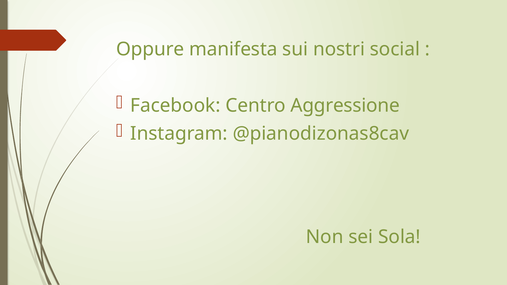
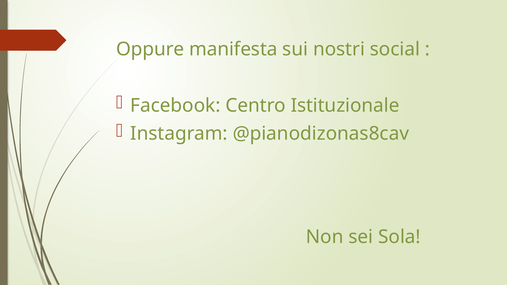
Aggressione: Aggressione -> Istituzionale
